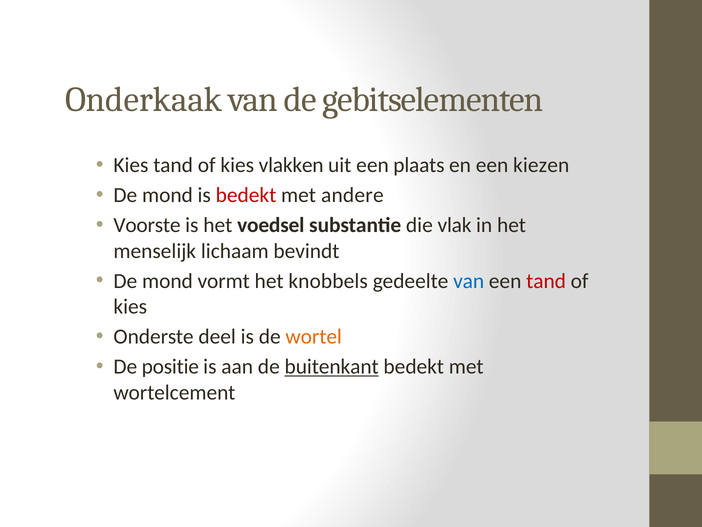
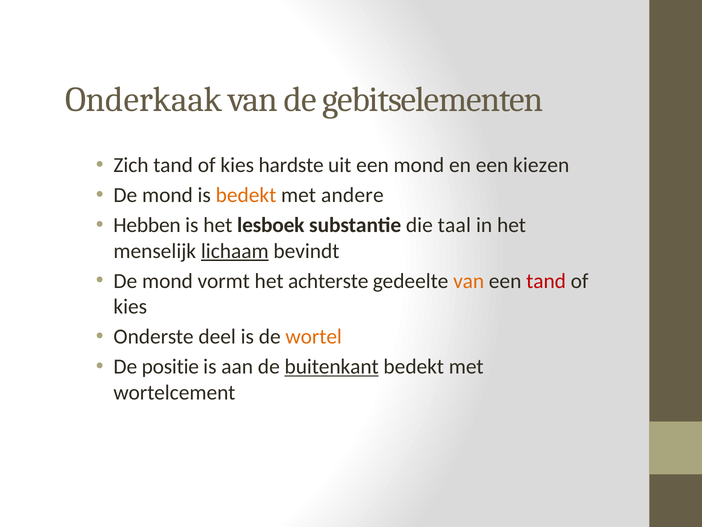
Kies at (131, 165): Kies -> Zich
vlakken: vlakken -> hardste
een plaats: plaats -> mond
bedekt at (246, 195) colour: red -> orange
Voorste: Voorste -> Hebben
voedsel: voedsel -> lesboek
vlak: vlak -> taal
lichaam underline: none -> present
knobbels: knobbels -> achterste
van at (469, 281) colour: blue -> orange
